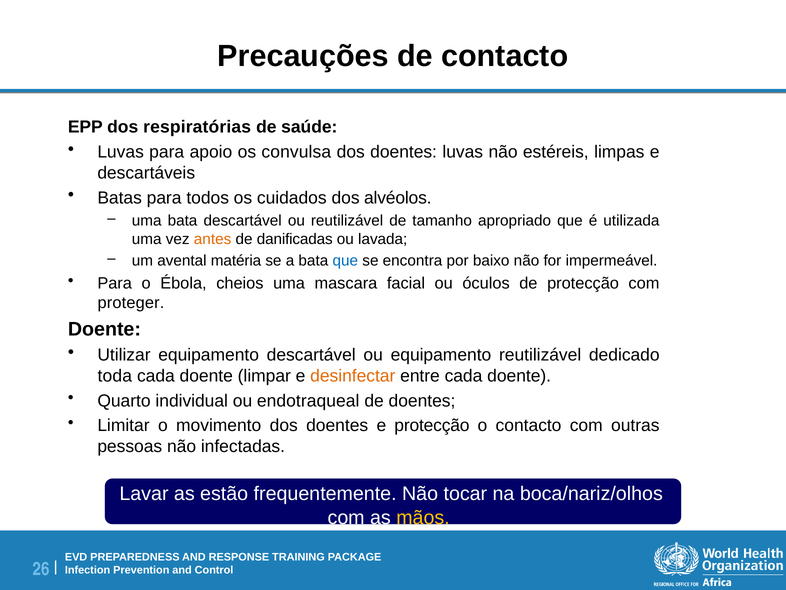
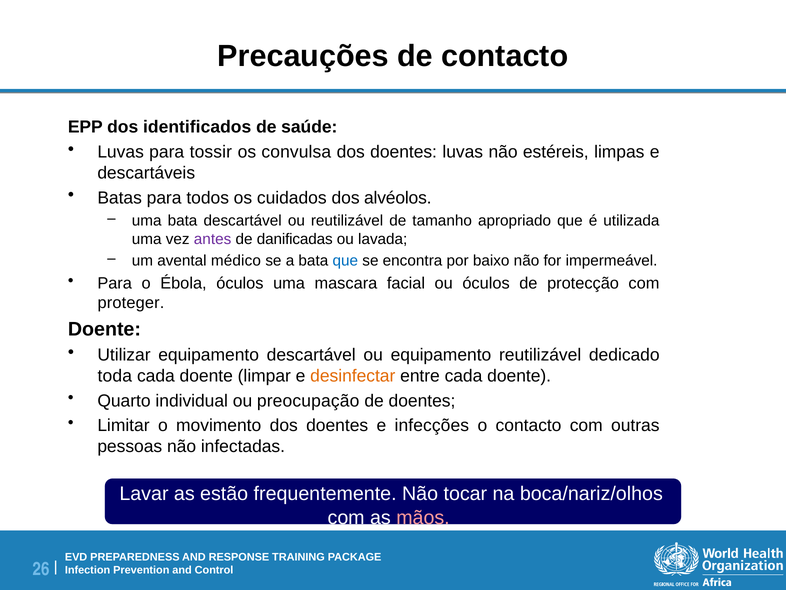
respiratórias: respiratórias -> identificados
apoio: apoio -> tossir
antes colour: orange -> purple
matéria: matéria -> médico
Ébola cheios: cheios -> óculos
endotraqueal: endotraqueal -> preocupação
e protecção: protecção -> infecções
mãos colour: yellow -> pink
